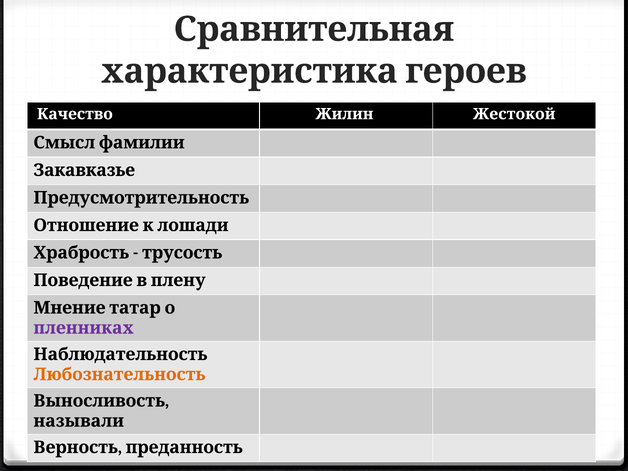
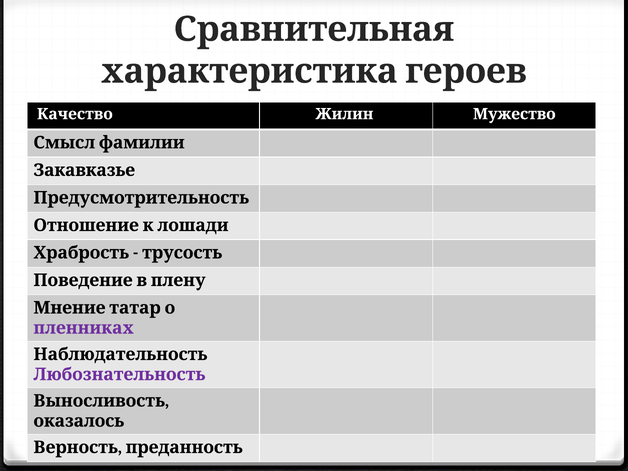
Жестокой: Жестокой -> Мужество
Любознательность colour: orange -> purple
называли: называли -> оказалось
